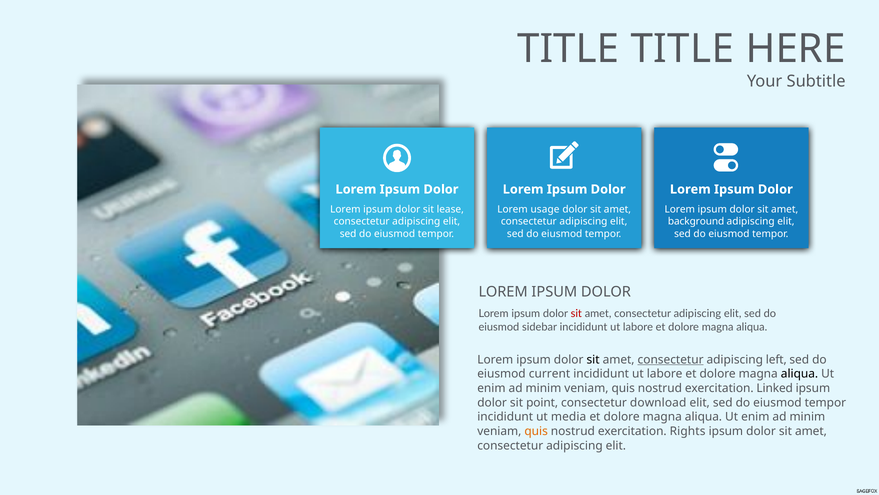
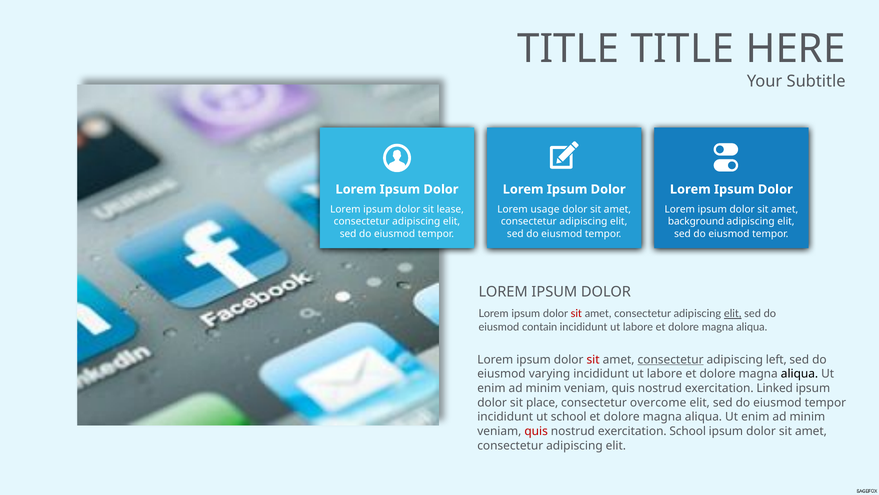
elit at (733, 313) underline: none -> present
sidebar: sidebar -> contain
sit at (593, 359) colour: black -> red
current: current -> varying
point: point -> place
download: download -> overcome
ut media: media -> school
quis at (536, 431) colour: orange -> red
exercitation Rights: Rights -> School
